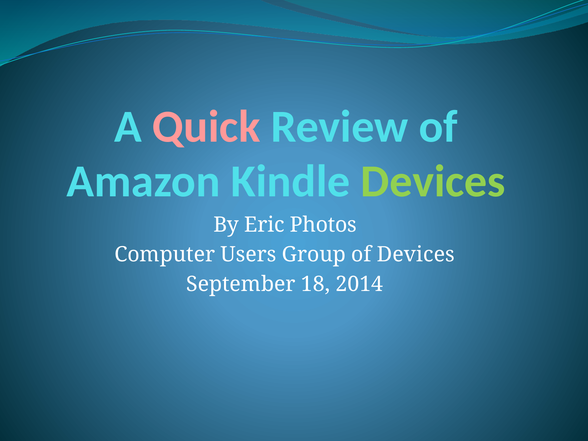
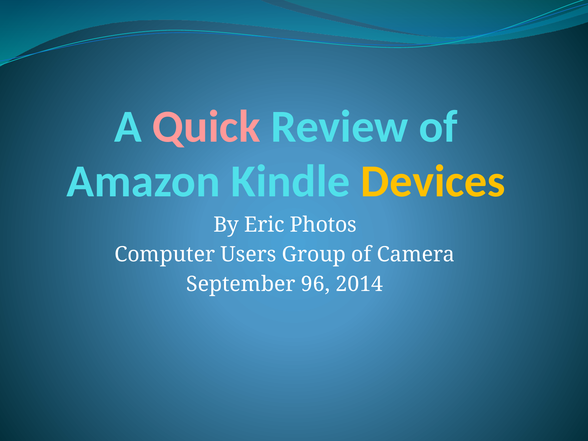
Devices at (433, 182) colour: light green -> yellow
of Devices: Devices -> Camera
18: 18 -> 96
